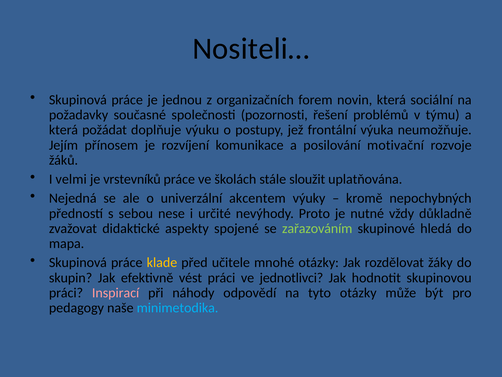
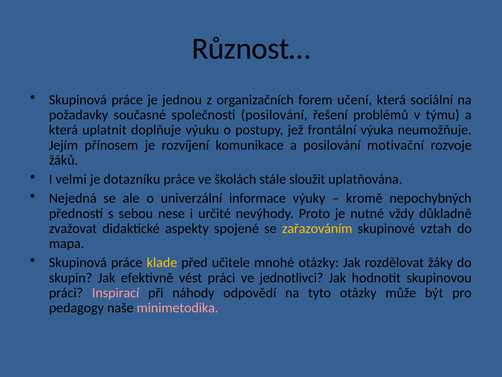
Nositeli…: Nositeli… -> Různost…
novin: novin -> učení
společnosti pozornosti: pozornosti -> posilování
požádat: požádat -> uplatnit
vrstevníků: vrstevníků -> dotazníku
akcentem: akcentem -> informace
zařazováním colour: light green -> yellow
hledá: hledá -> vztah
minimetodika colour: light blue -> pink
